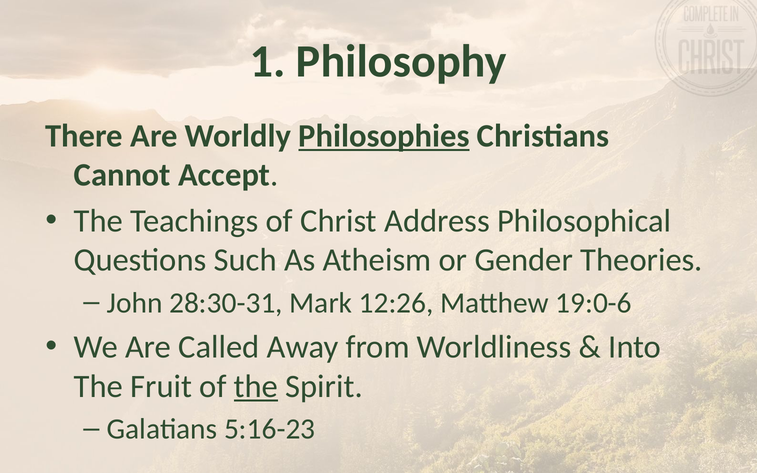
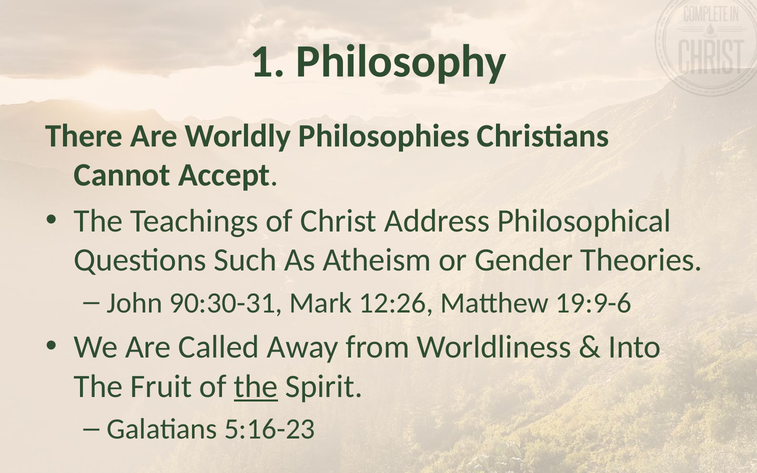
Philosophies underline: present -> none
28:30-31: 28:30-31 -> 90:30-31
19:0-6: 19:0-6 -> 19:9-6
